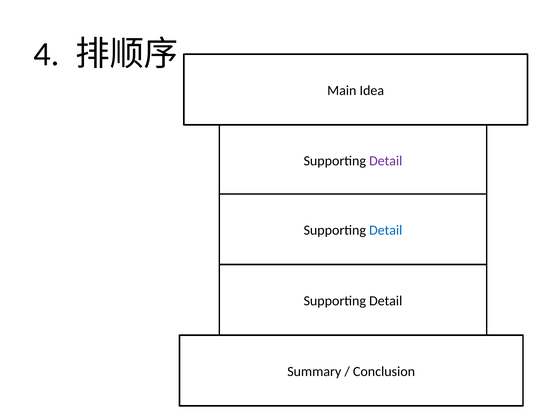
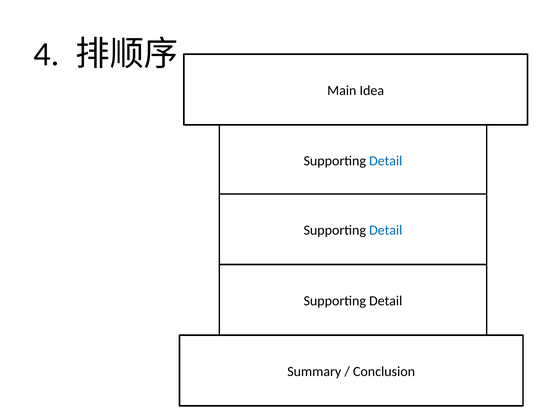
Detail at (386, 161) colour: purple -> blue
